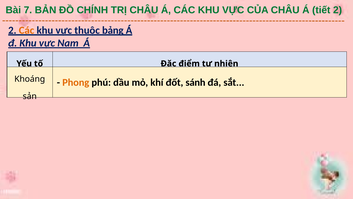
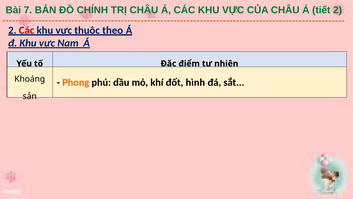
Các at (27, 30) colour: orange -> red
bảng: bảng -> theo
sánh: sánh -> hình
